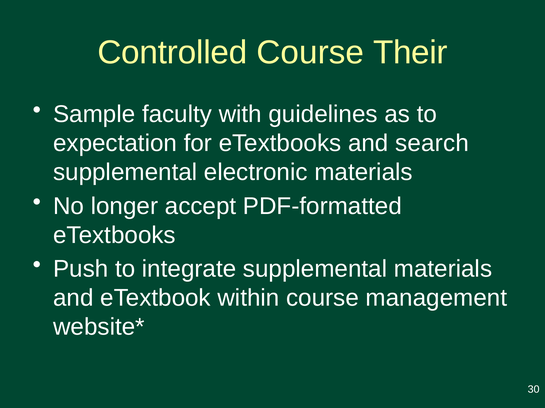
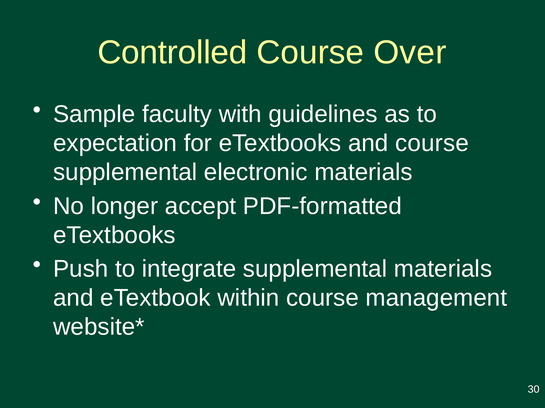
Their: Their -> Over
and search: search -> course
